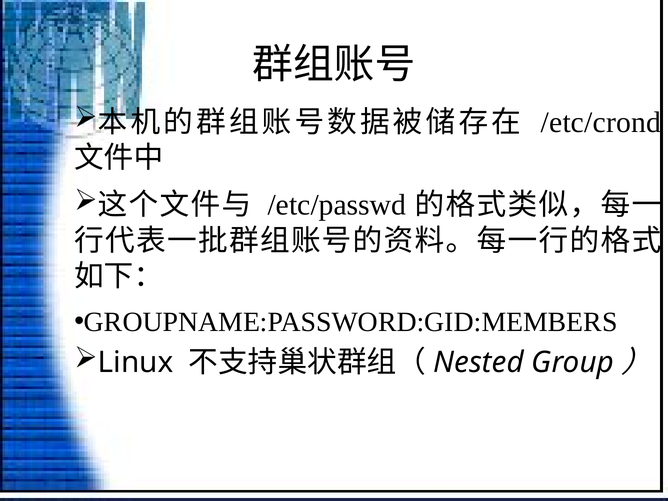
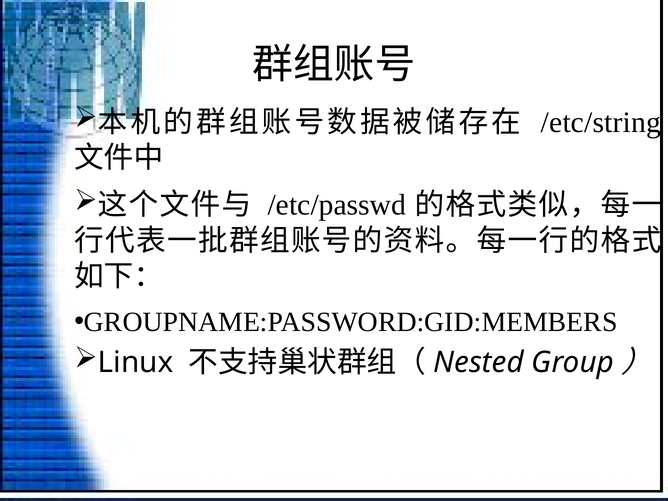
/etc/crond: /etc/crond -> /etc/string
